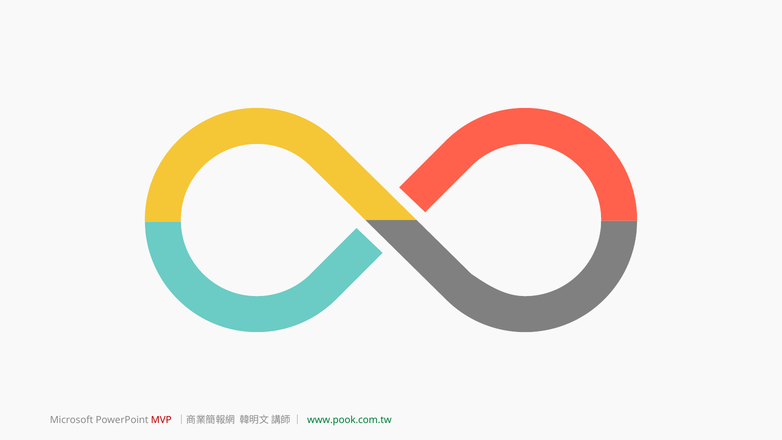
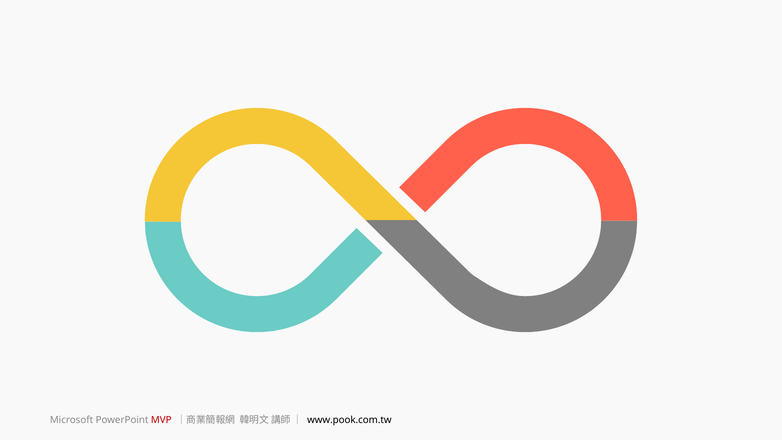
www.pook.com.tw colour: green -> black
